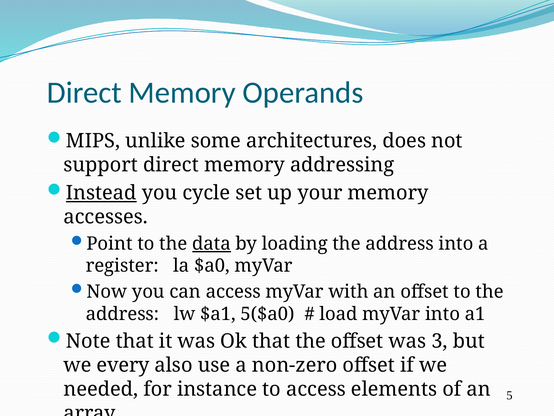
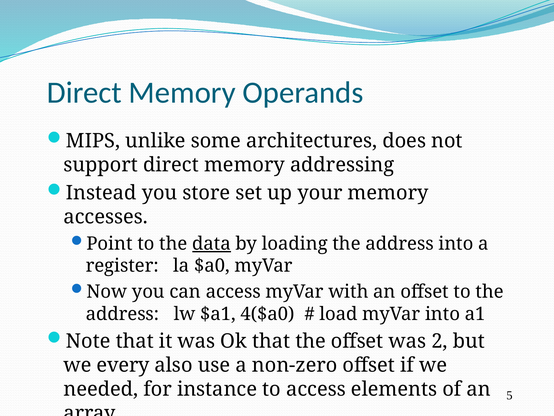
Instead underline: present -> none
cycle: cycle -> store
5($a0: 5($a0 -> 4($a0
3: 3 -> 2
